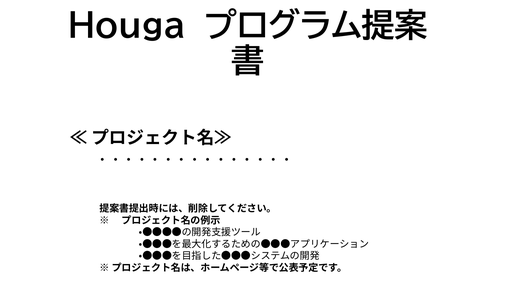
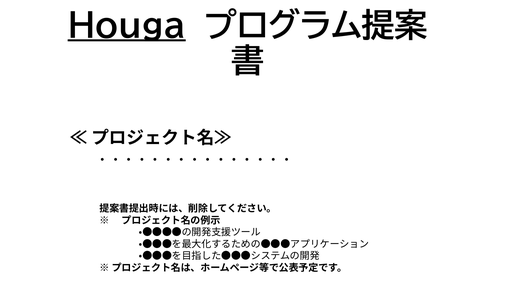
Houga underline: none -> present
